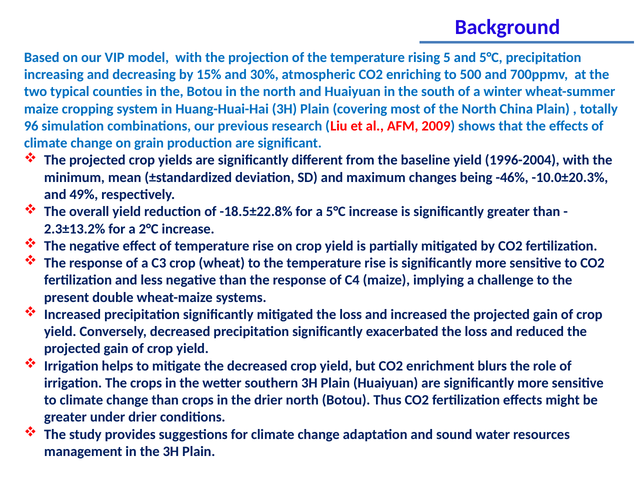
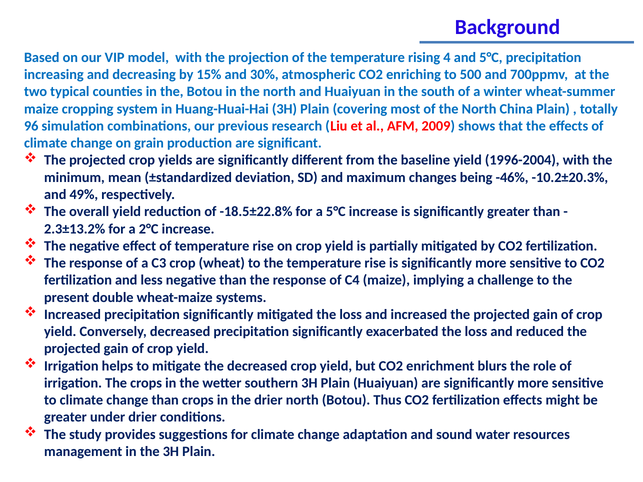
5: 5 -> 4
-10.0±20.3%: -10.0±20.3% -> -10.2±20.3%
